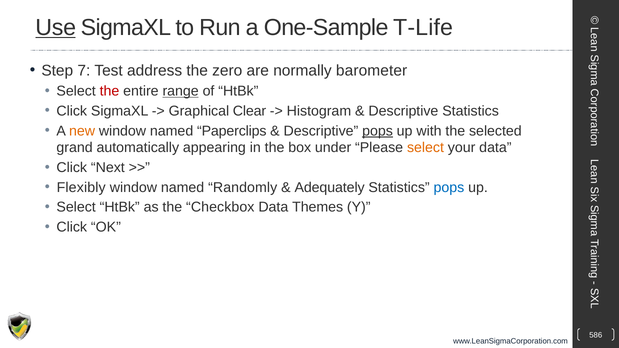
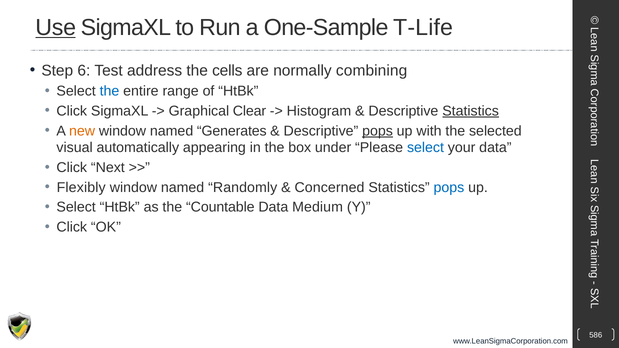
7: 7 -> 6
zero: zero -> cells
barometer: barometer -> combining
the at (110, 91) colour: red -> blue
range underline: present -> none
Statistics at (471, 111) underline: none -> present
Paperclips: Paperclips -> Generates
grand: grand -> visual
select at (425, 148) colour: orange -> blue
Adequately: Adequately -> Concerned
Checkbox: Checkbox -> Countable
Themes: Themes -> Medium
